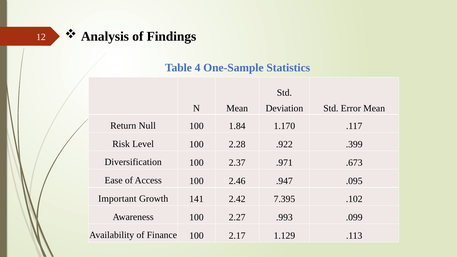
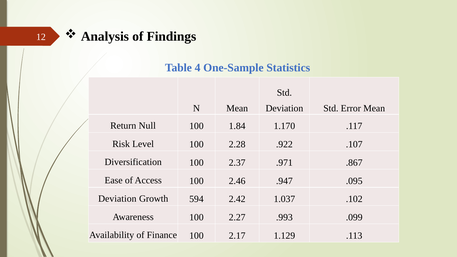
.399: .399 -> .107
.673: .673 -> .867
Important at (117, 199): Important -> Deviation
141: 141 -> 594
7.395: 7.395 -> 1.037
